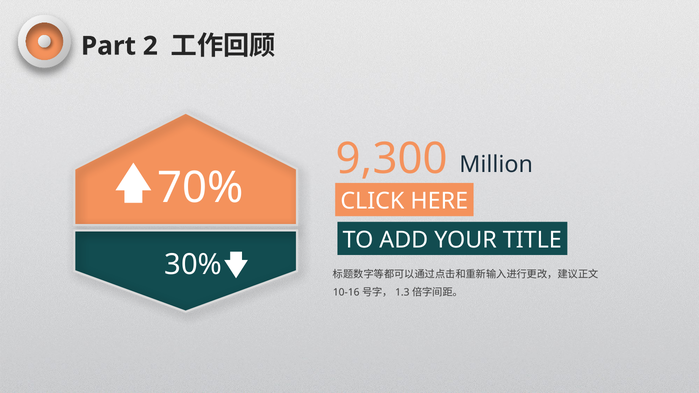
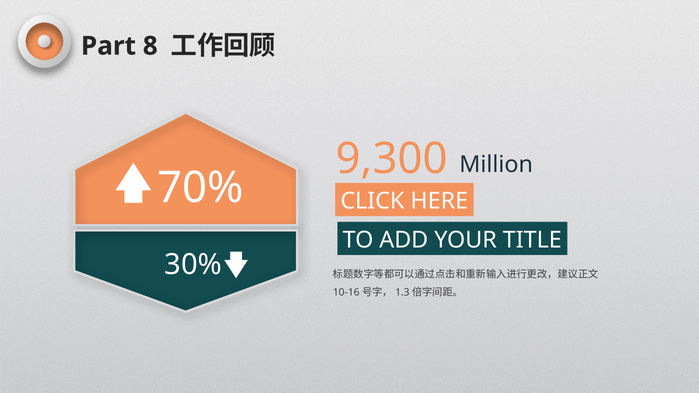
2: 2 -> 8
